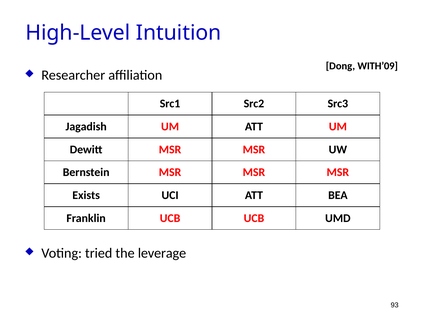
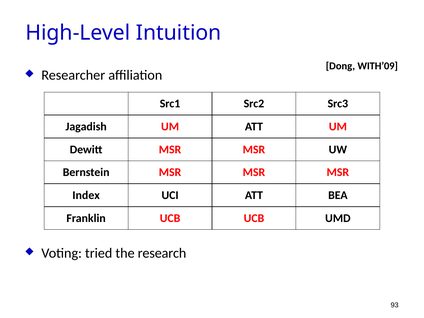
Exists: Exists -> Index
leverage: leverage -> research
